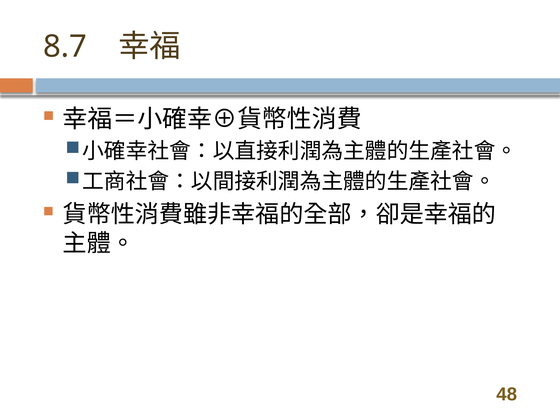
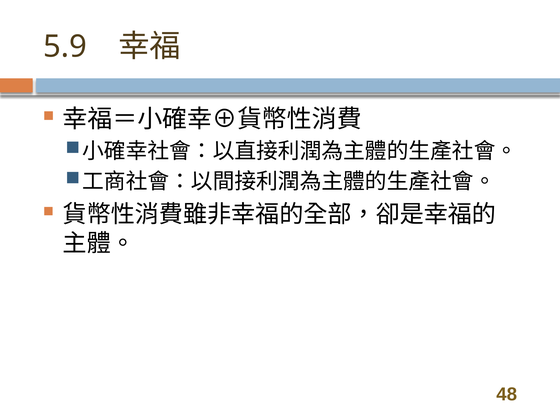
8.7: 8.7 -> 5.9
